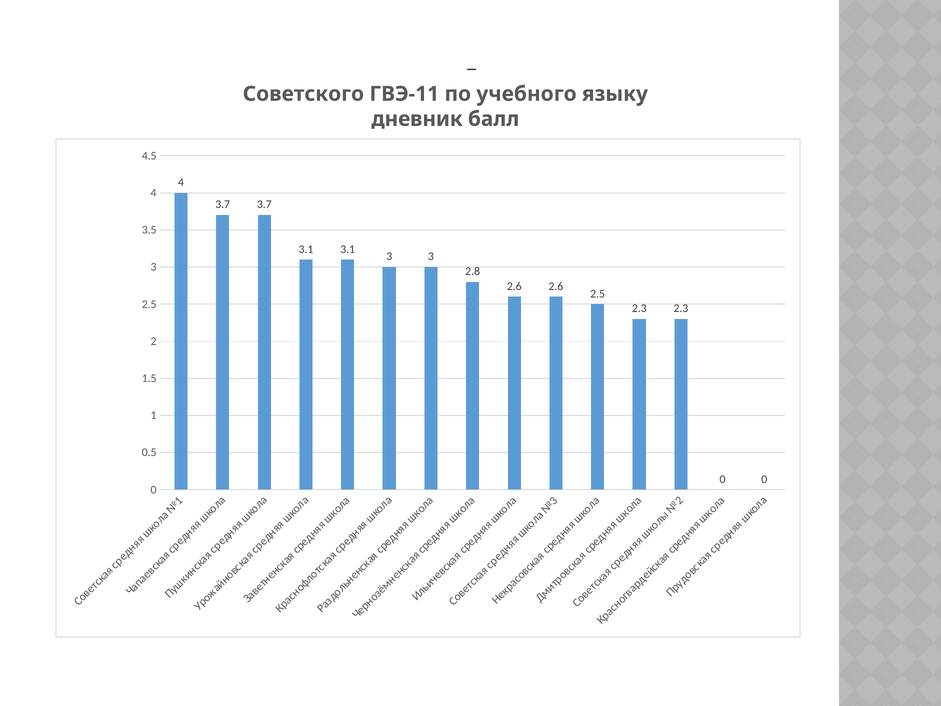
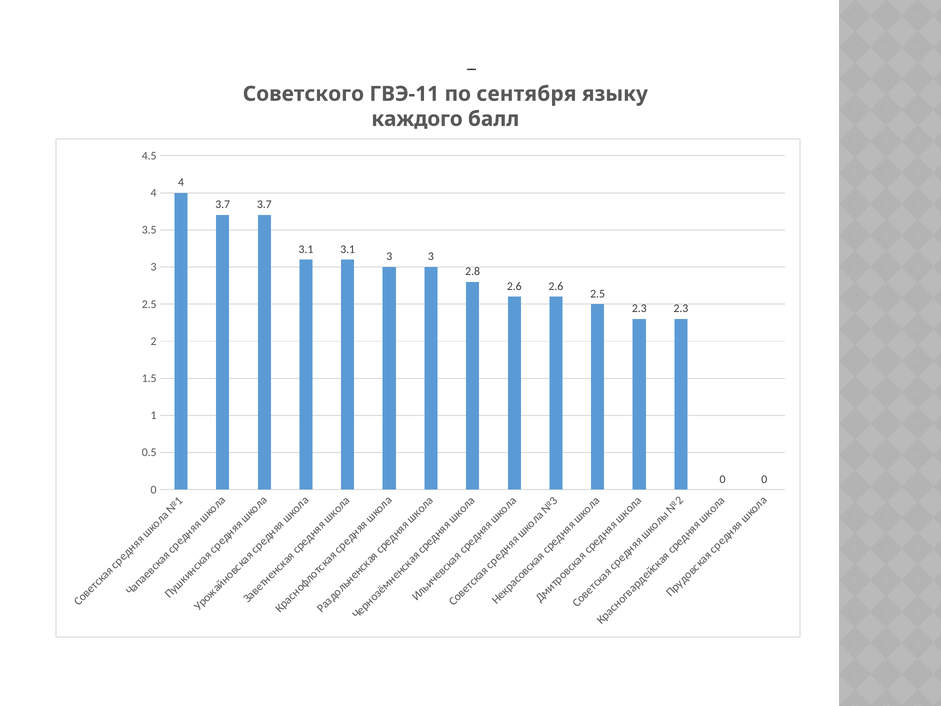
учебного: учебного -> сентября
дневник: дневник -> каждого
